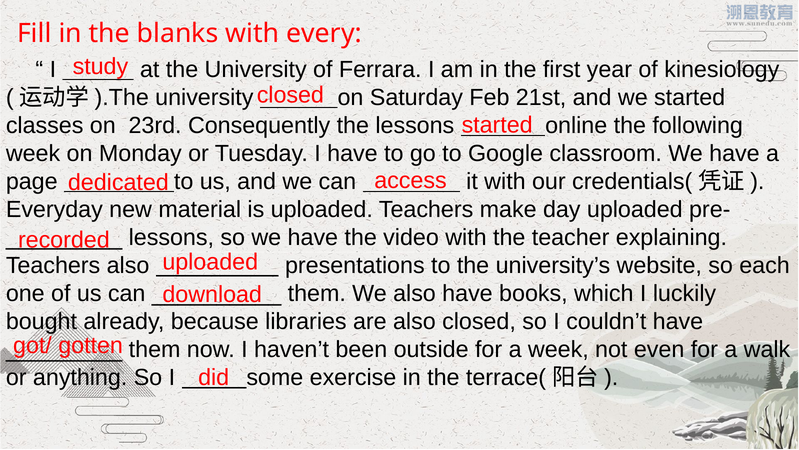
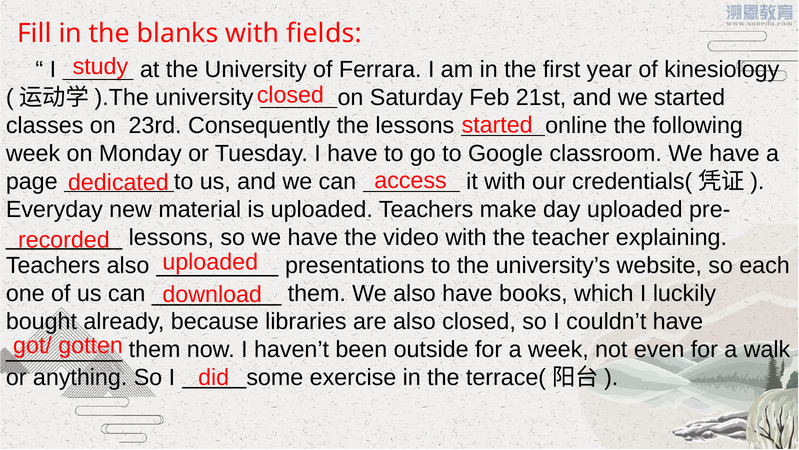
every: every -> fields
